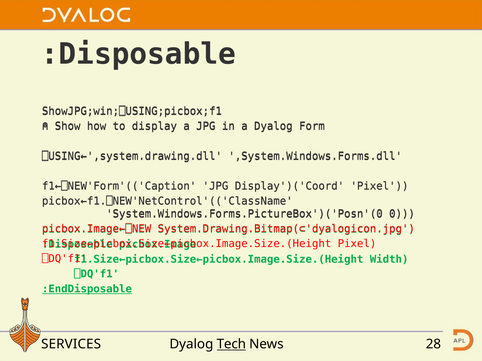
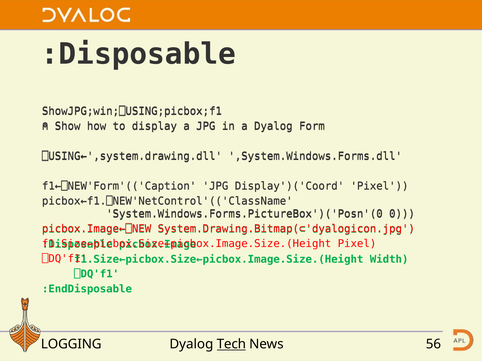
:EndDisposable underline: present -> none
SERVICES: SERVICES -> LOGGING
28: 28 -> 56
